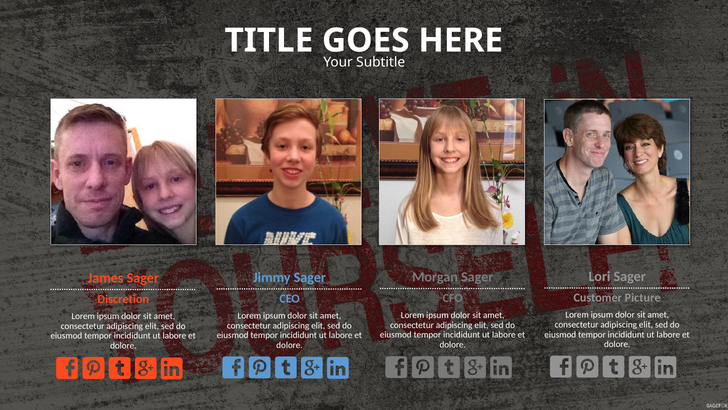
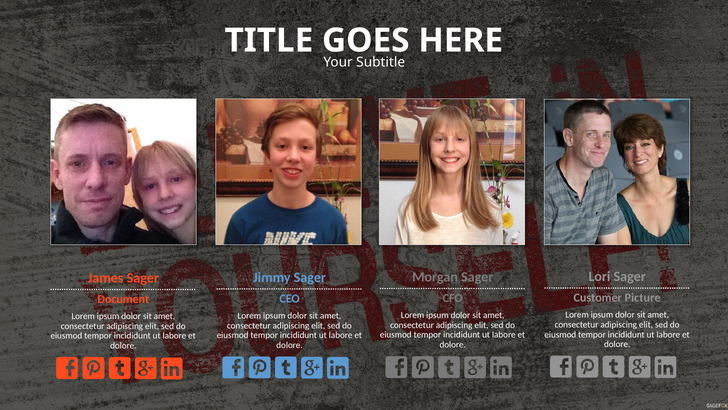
Discretion: Discretion -> Document
